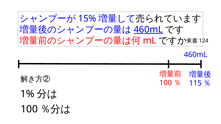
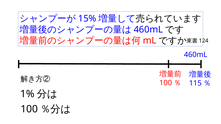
460mL at (148, 30) underline: present -> none
